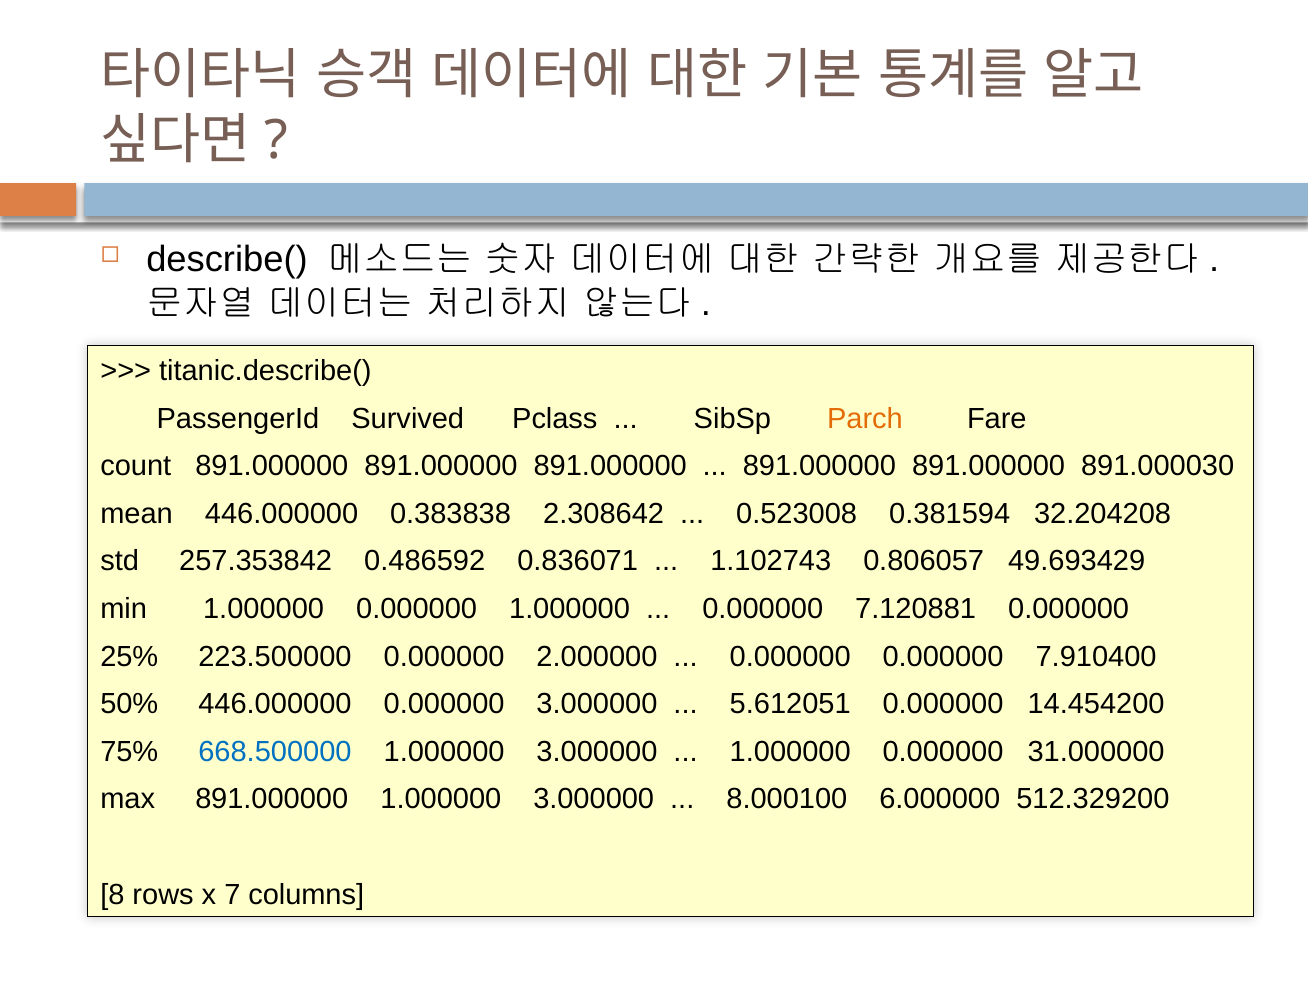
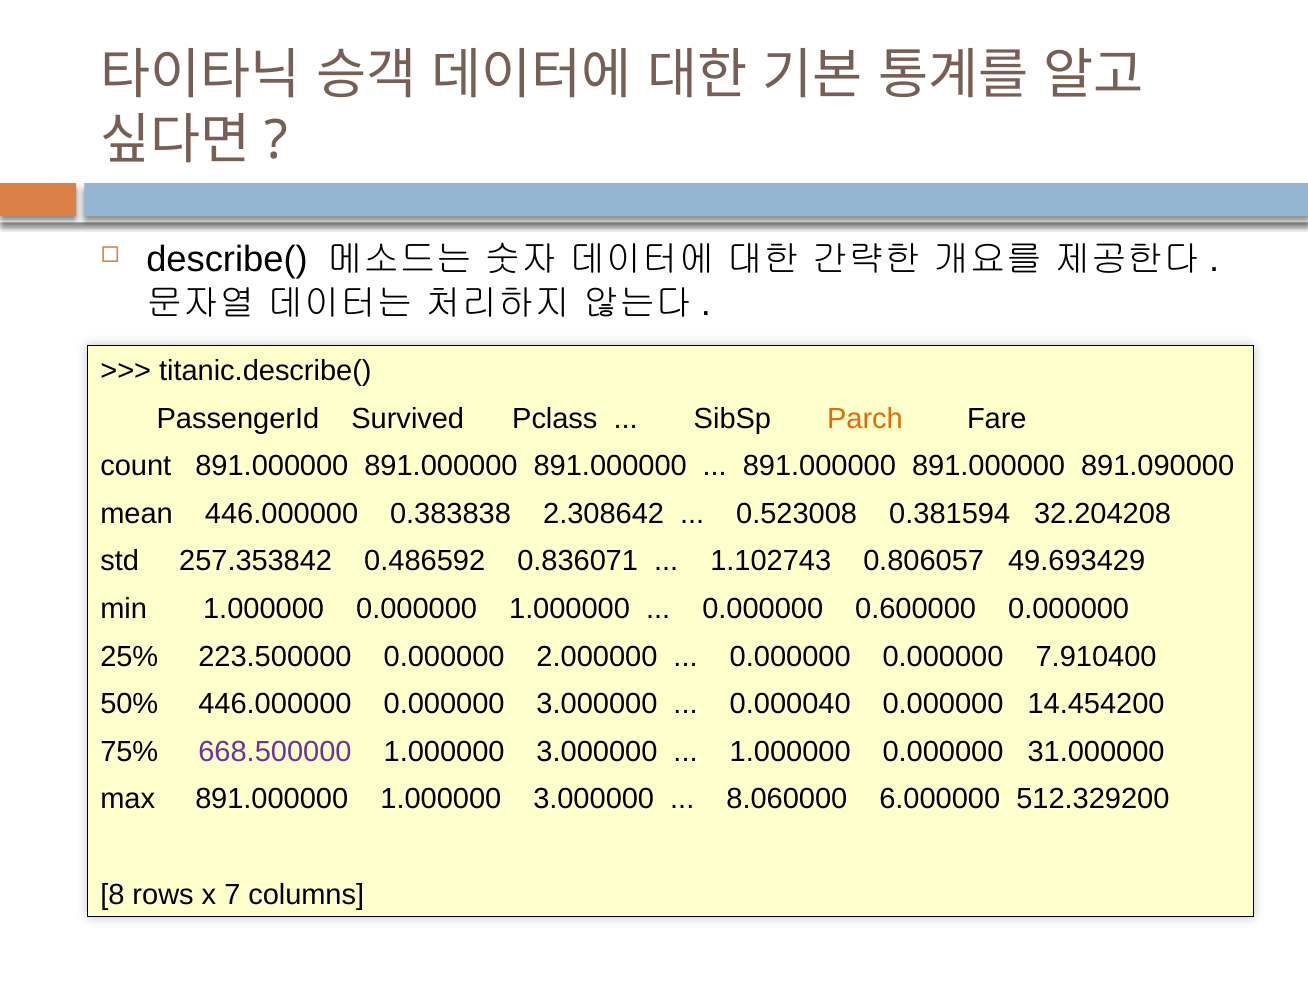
891.000030: 891.000030 -> 891.090000
7.120881: 7.120881 -> 0.600000
5.612051: 5.612051 -> 0.000040
668.500000 colour: blue -> purple
8.000100: 8.000100 -> 8.060000
